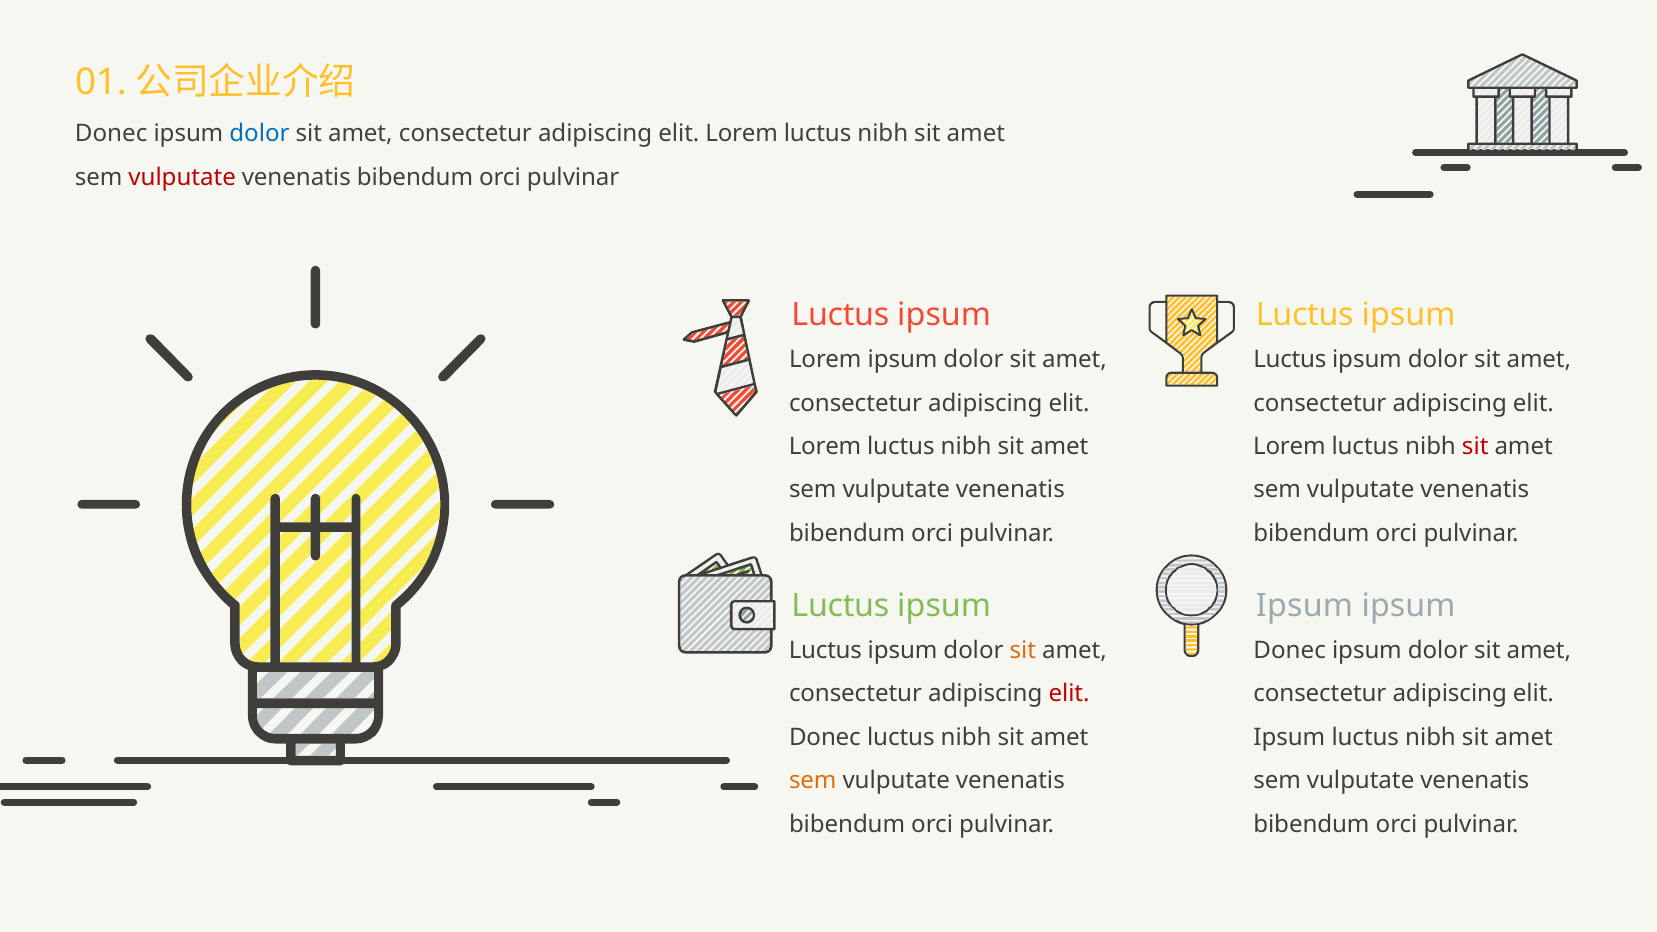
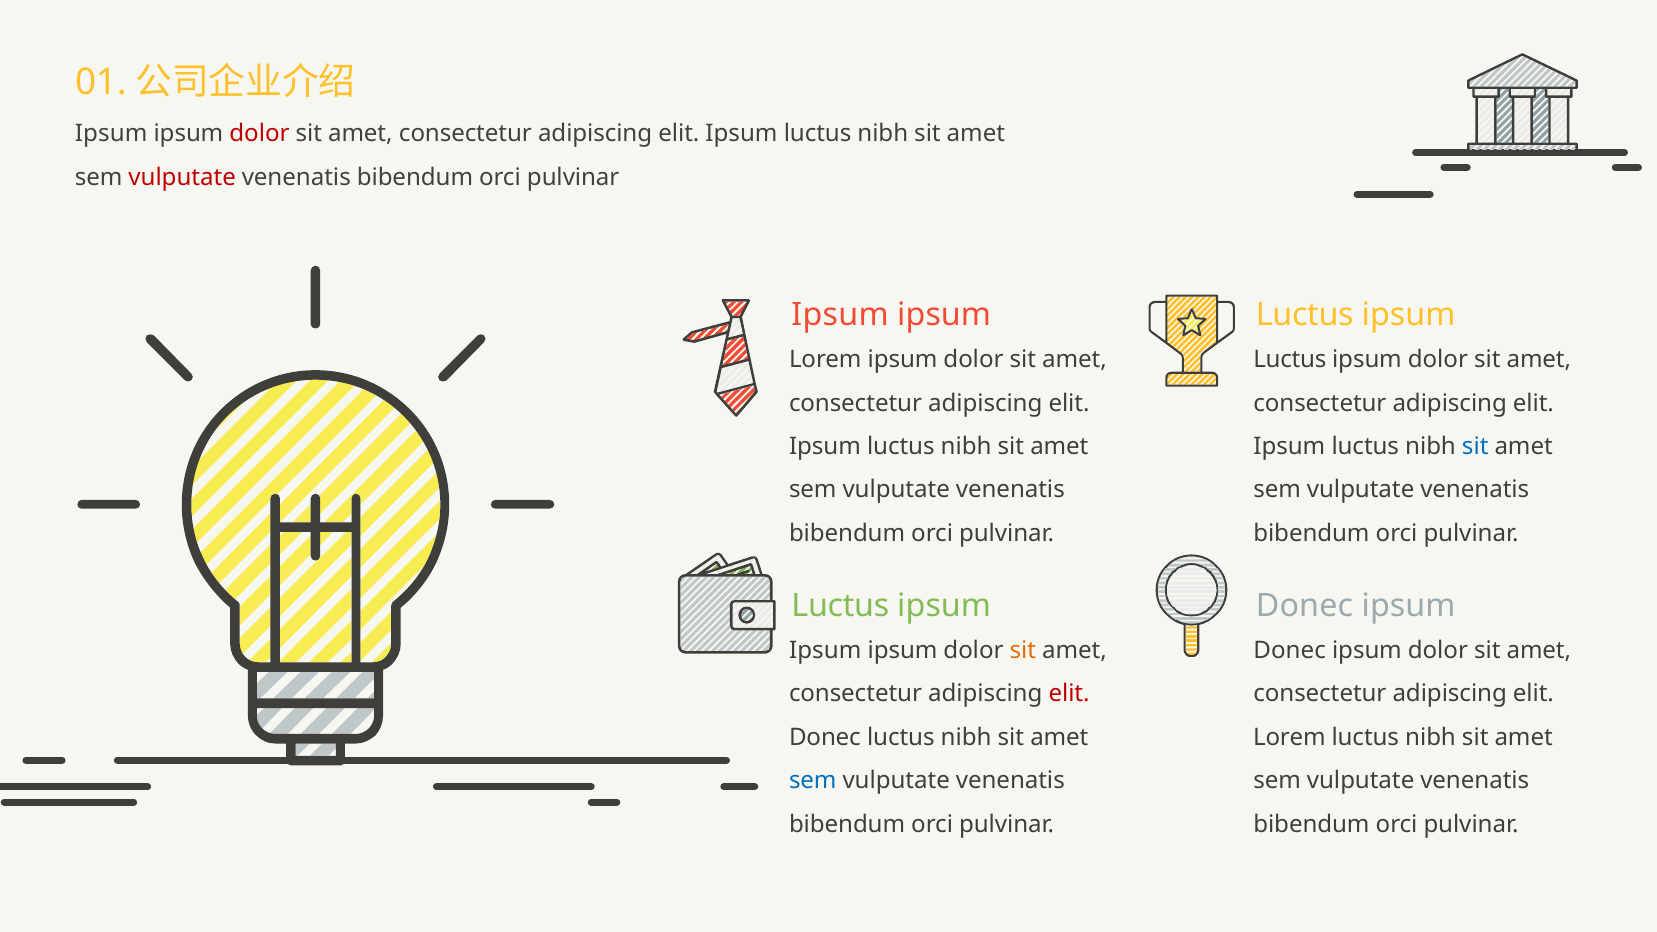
Donec at (111, 134): Donec -> Ipsum
dolor at (259, 134) colour: blue -> red
Lorem at (742, 134): Lorem -> Ipsum
Luctus at (840, 315): Luctus -> Ipsum
Lorem at (825, 447): Lorem -> Ipsum
Lorem at (1289, 447): Lorem -> Ipsum
sit at (1475, 447) colour: red -> blue
Ipsum at (1304, 606): Ipsum -> Donec
Luctus at (825, 651): Luctus -> Ipsum
Ipsum at (1289, 737): Ipsum -> Lorem
sem at (813, 781) colour: orange -> blue
